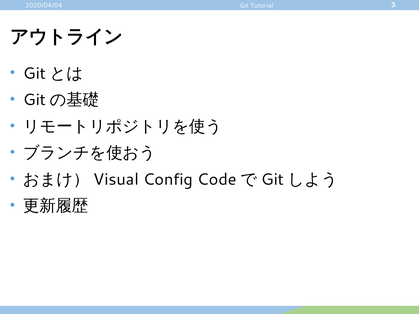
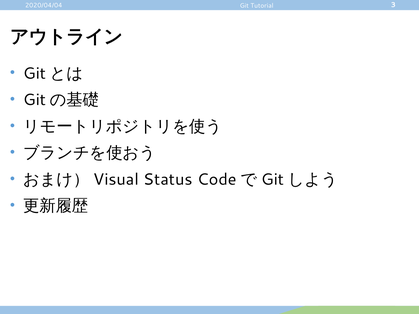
Config: Config -> Status
